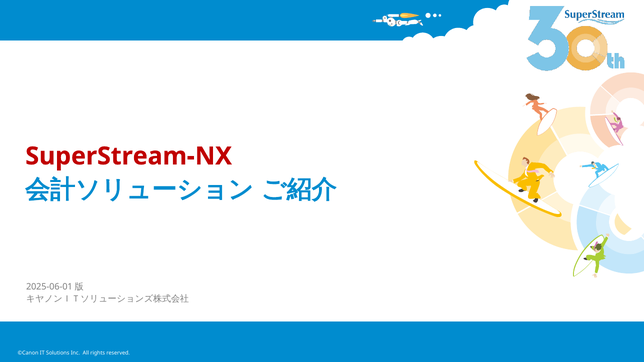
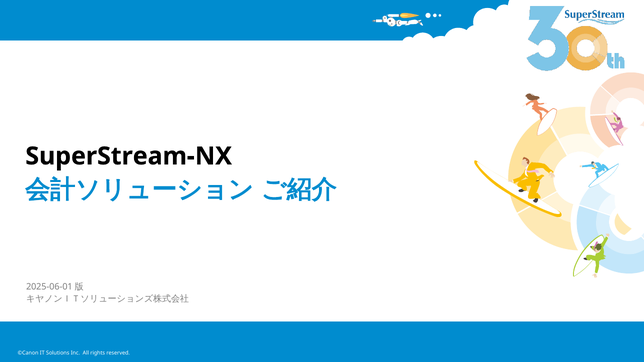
SuperStream-NX colour: red -> black
